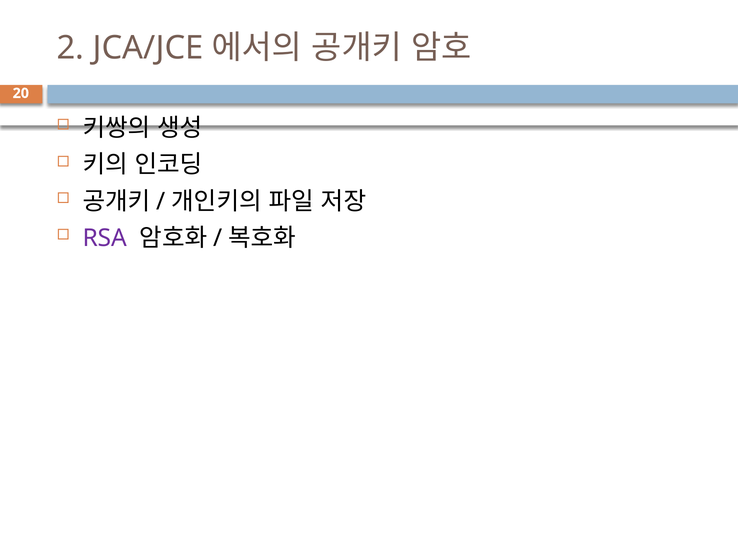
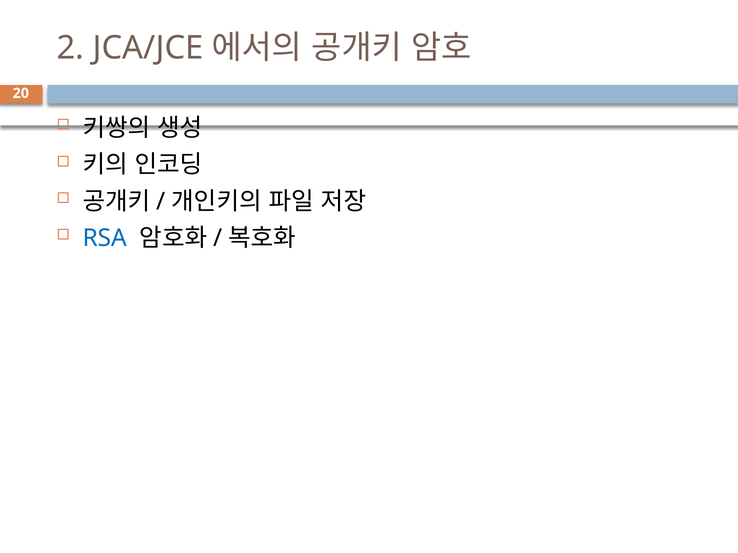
RSA colour: purple -> blue
